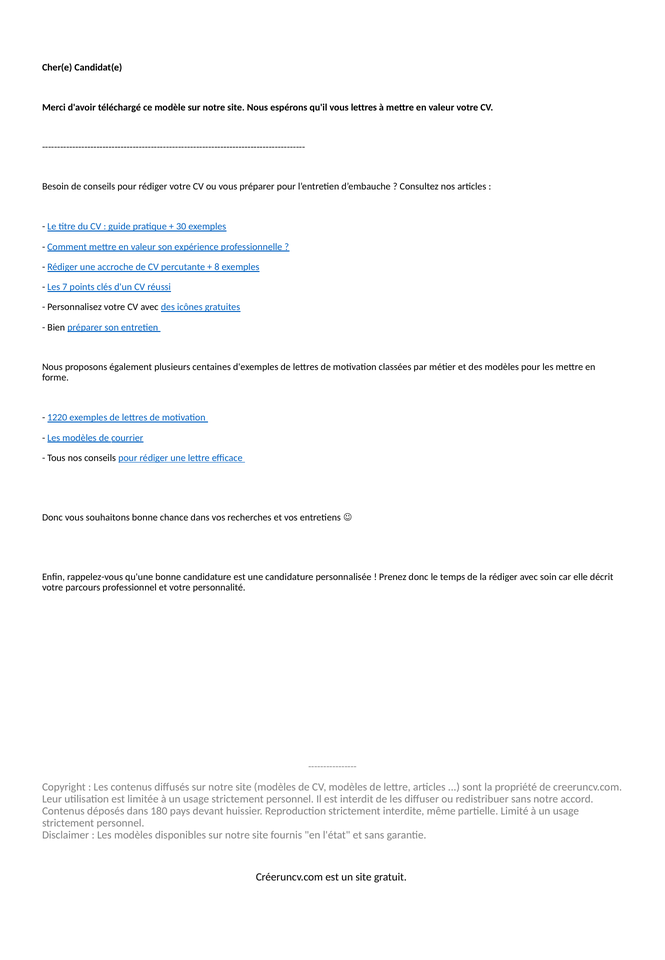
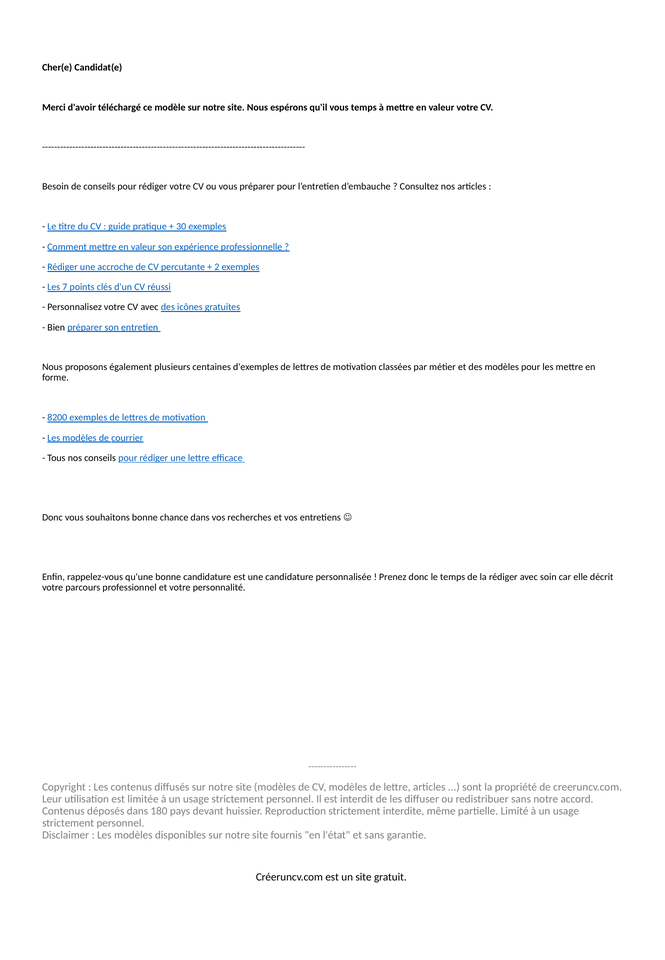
vous lettres: lettres -> temps
8: 8 -> 2
1220: 1220 -> 8200
